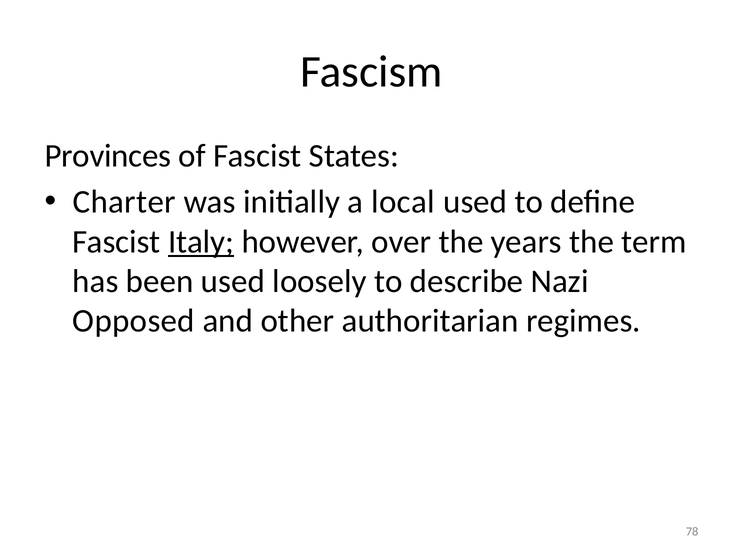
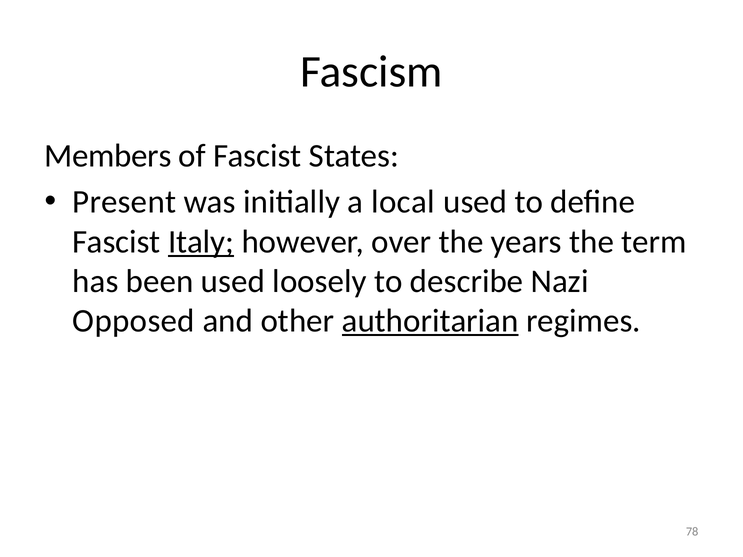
Provinces: Provinces -> Members
Charter: Charter -> Present
authoritarian underline: none -> present
